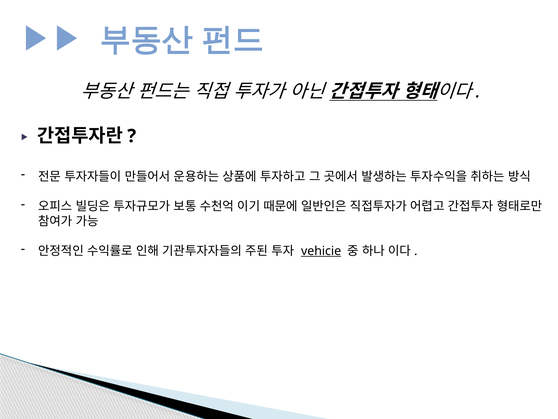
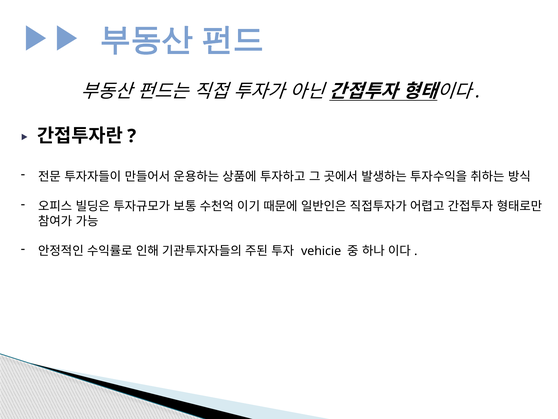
vehicie underline: present -> none
